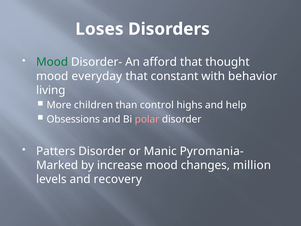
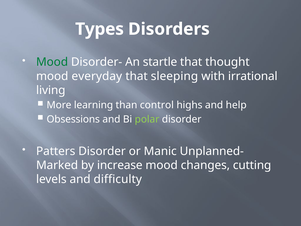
Loses: Loses -> Types
afford: afford -> startle
constant: constant -> sleeping
behavior: behavior -> irrational
children: children -> learning
polar colour: pink -> light green
Pyromania-: Pyromania- -> Unplanned-
million: million -> cutting
recovery: recovery -> difficulty
